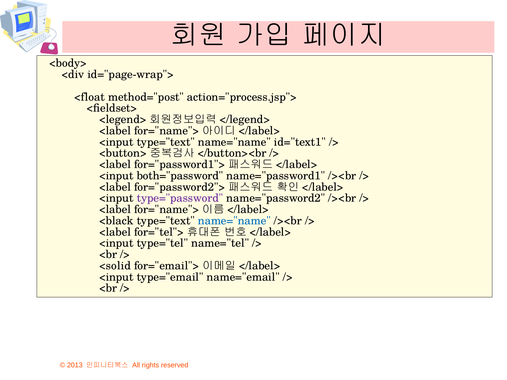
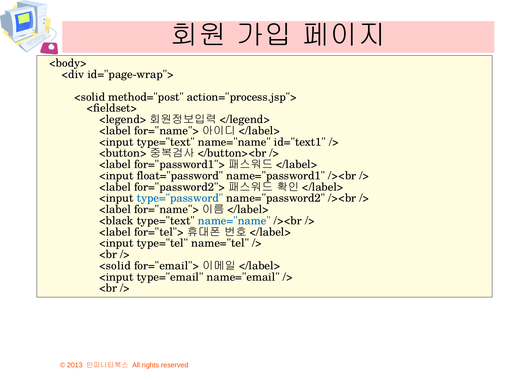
<float at (90, 97): <float -> <solid
both="password: both="password -> float="password
type="password colour: purple -> blue
